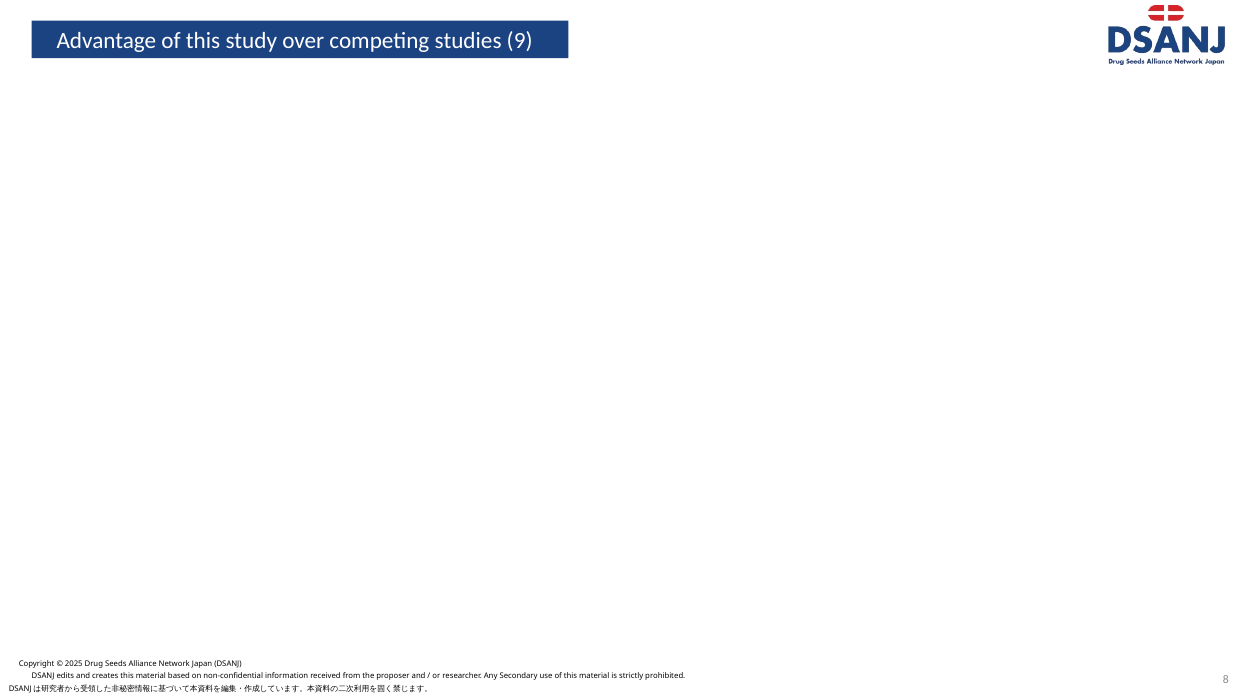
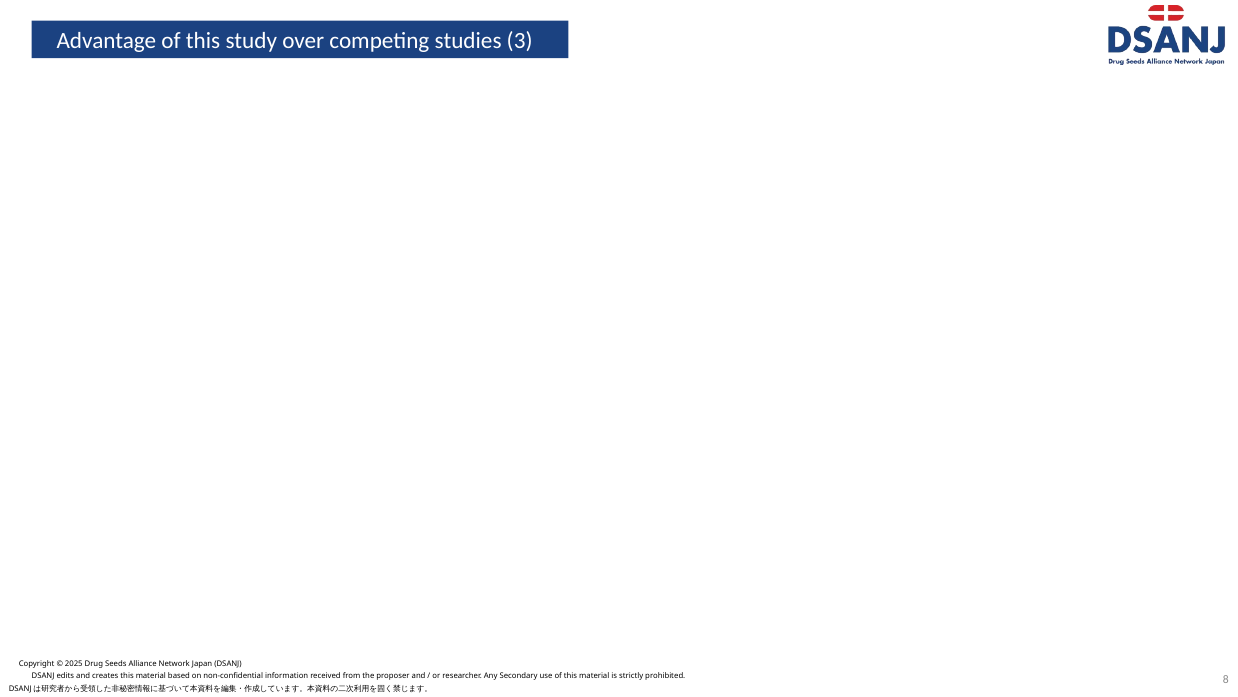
9: 9 -> 3
